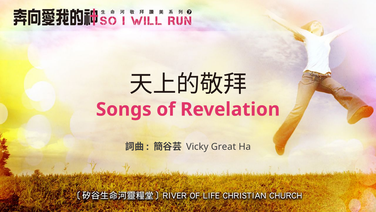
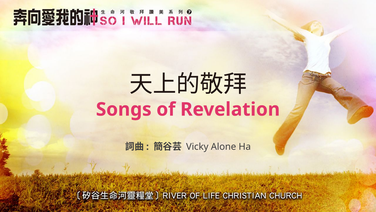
Great: Great -> Alone
